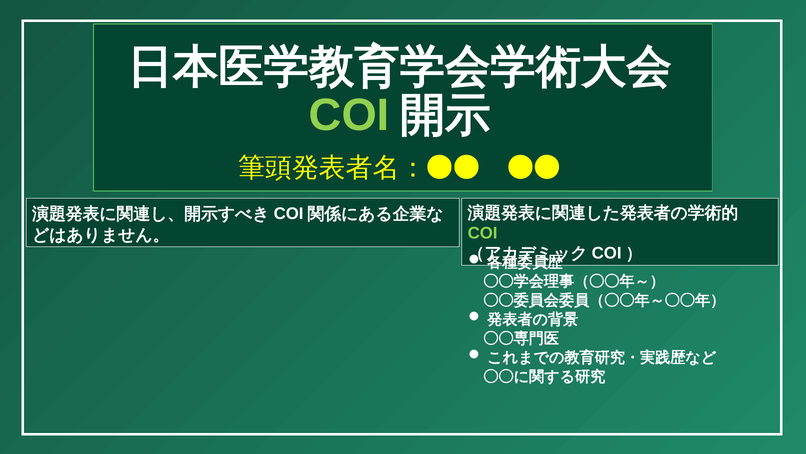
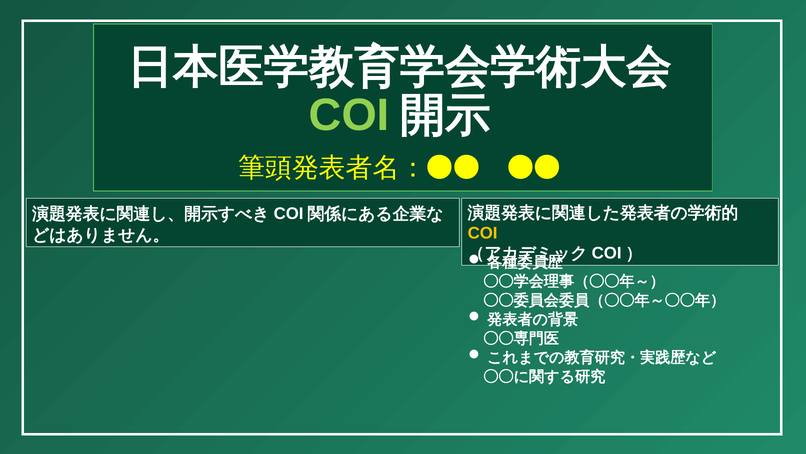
COI at (483, 233) colour: light green -> yellow
